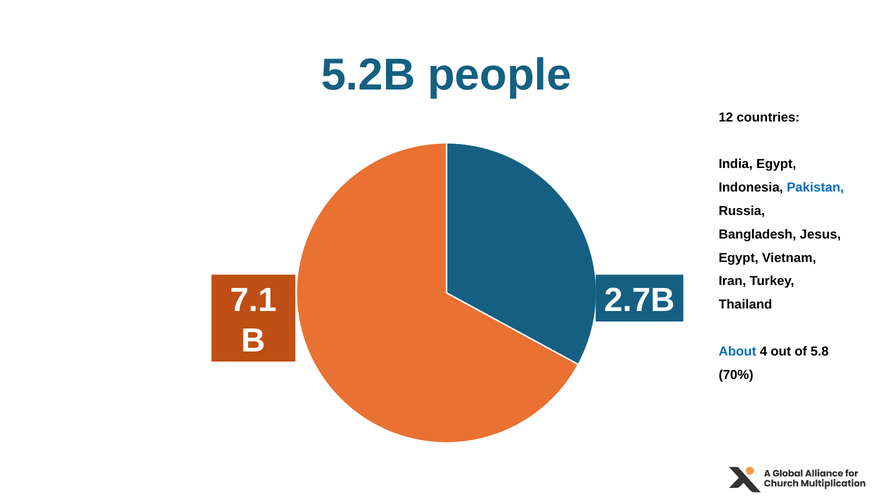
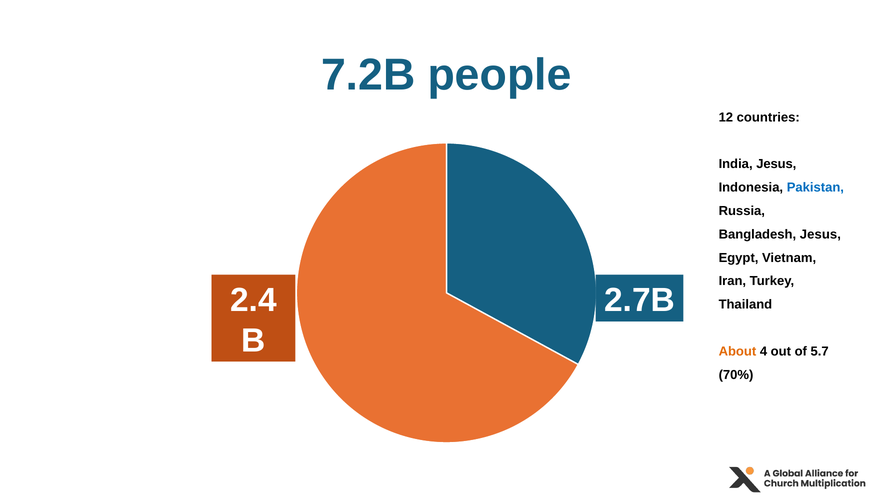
5.2B: 5.2B -> 7.2B
India Egypt: Egypt -> Jesus
7.1: 7.1 -> 2.4
About colour: blue -> orange
5.8: 5.8 -> 5.7
